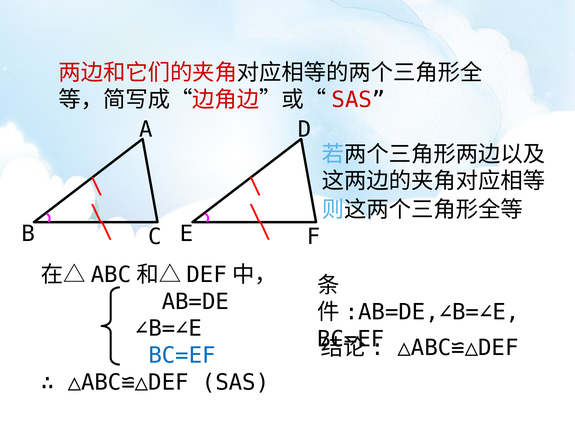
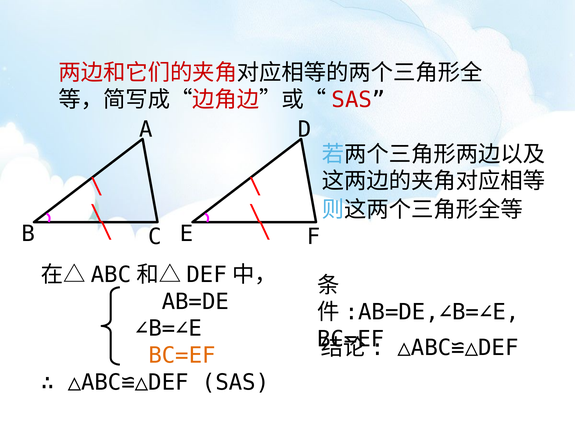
BC=EF at (182, 355) colour: blue -> orange
